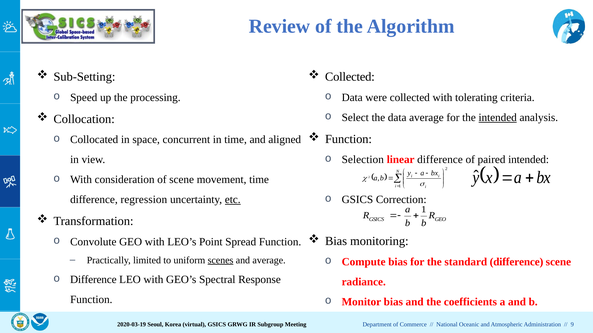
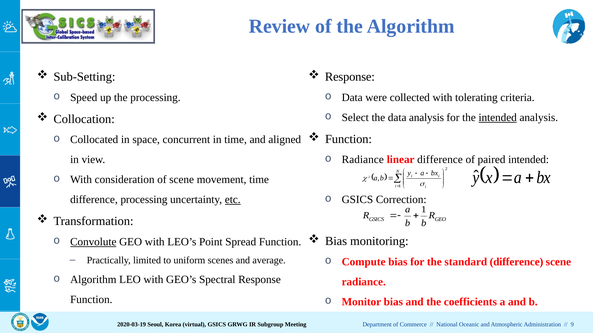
Collected at (350, 77): Collected -> Response
data average: average -> analysis
Selection at (363, 160): Selection -> Radiance
difference regression: regression -> processing
Convolute underline: none -> present
scenes underline: present -> none
Difference at (93, 280): Difference -> Algorithm
